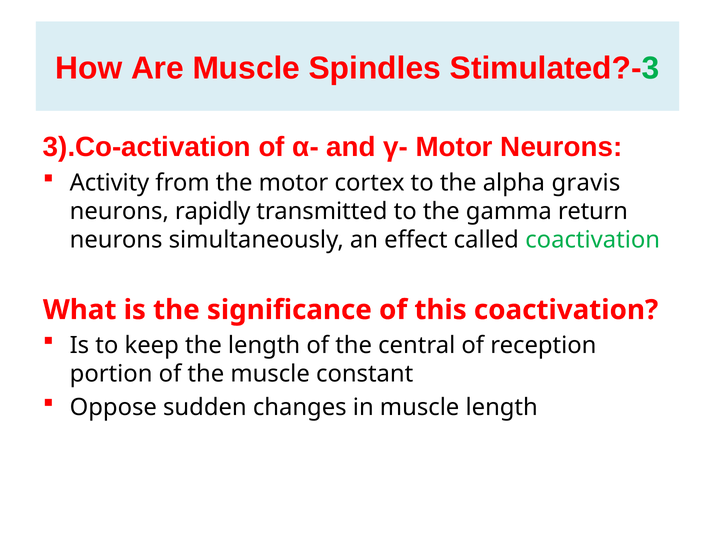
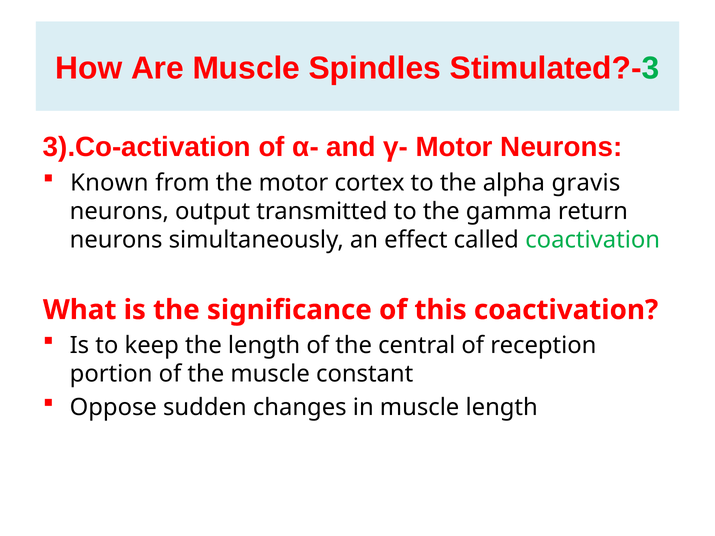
Activity: Activity -> Known
rapidly: rapidly -> output
